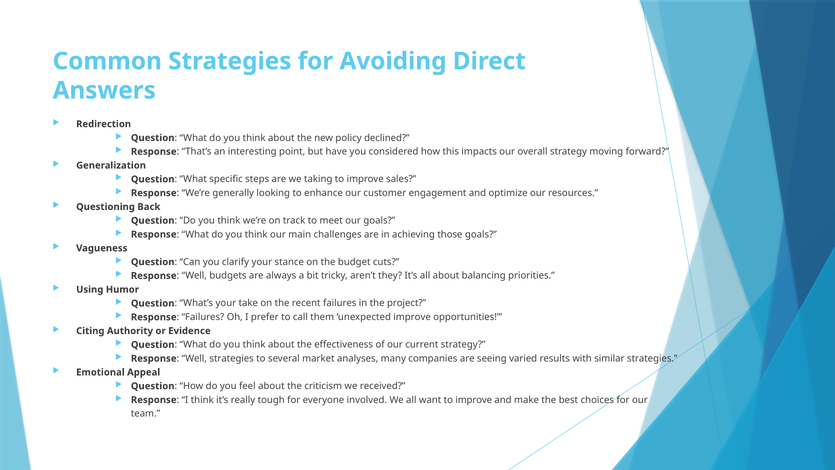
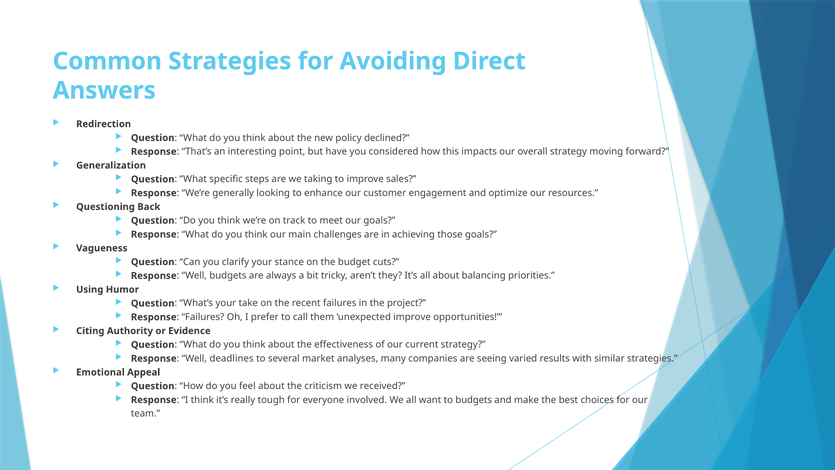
Well strategies: strategies -> deadlines
want to improve: improve -> budgets
